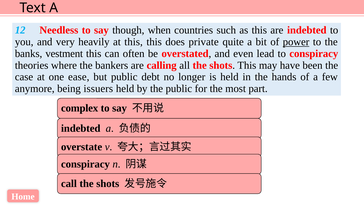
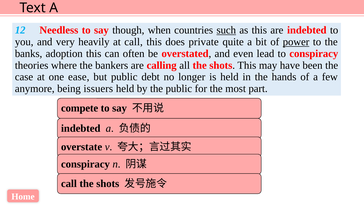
such underline: none -> present
at this: this -> call
vestment: vestment -> adoption
complex: complex -> compete
